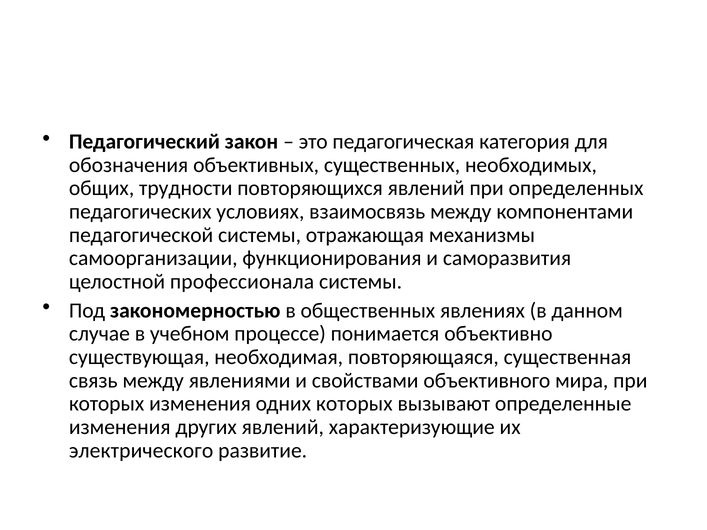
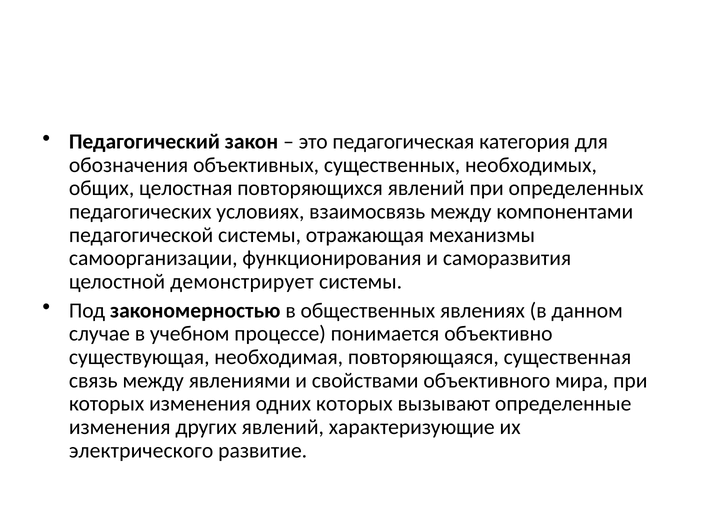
трудности: трудности -> целостная
профессионала: профессионала -> демонстрирует
